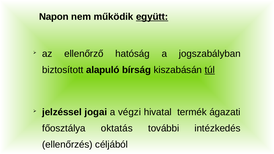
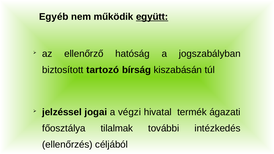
Napon: Napon -> Egyéb
alapuló: alapuló -> tartozó
túl underline: present -> none
oktatás: oktatás -> tilalmak
